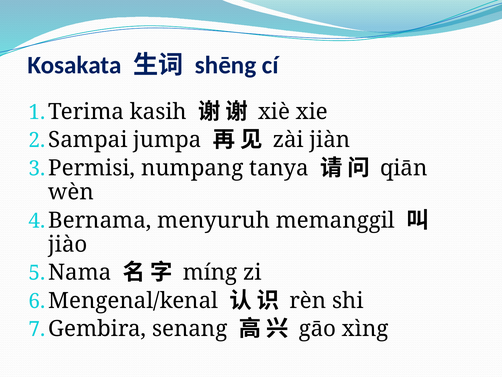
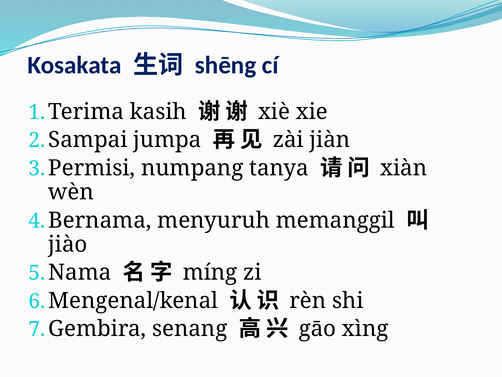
qiān: qiān -> xiàn
